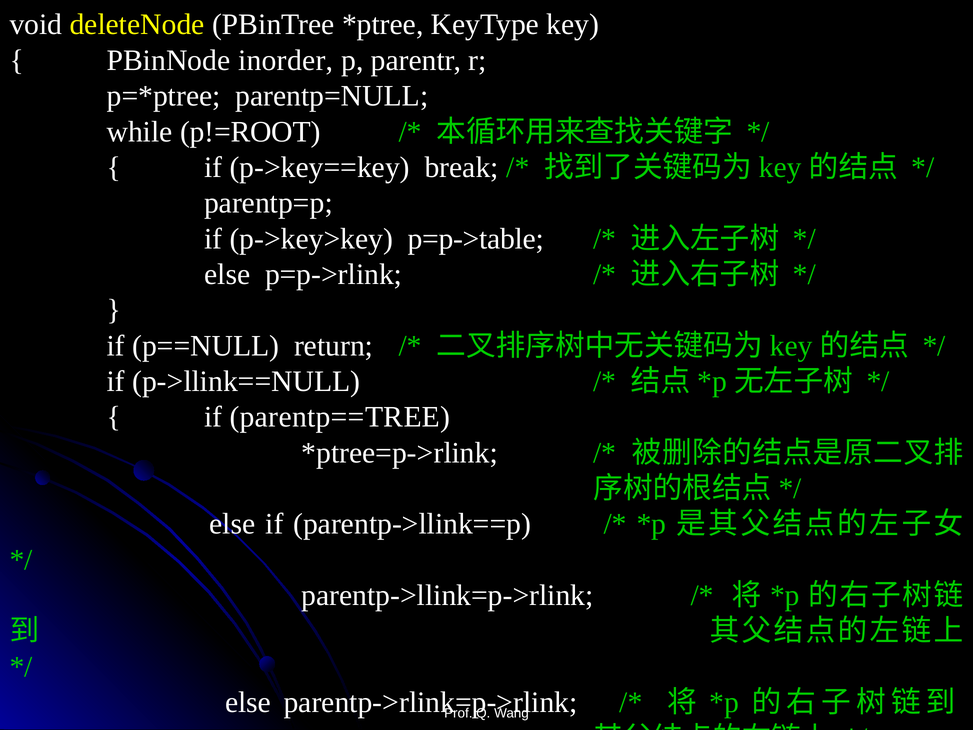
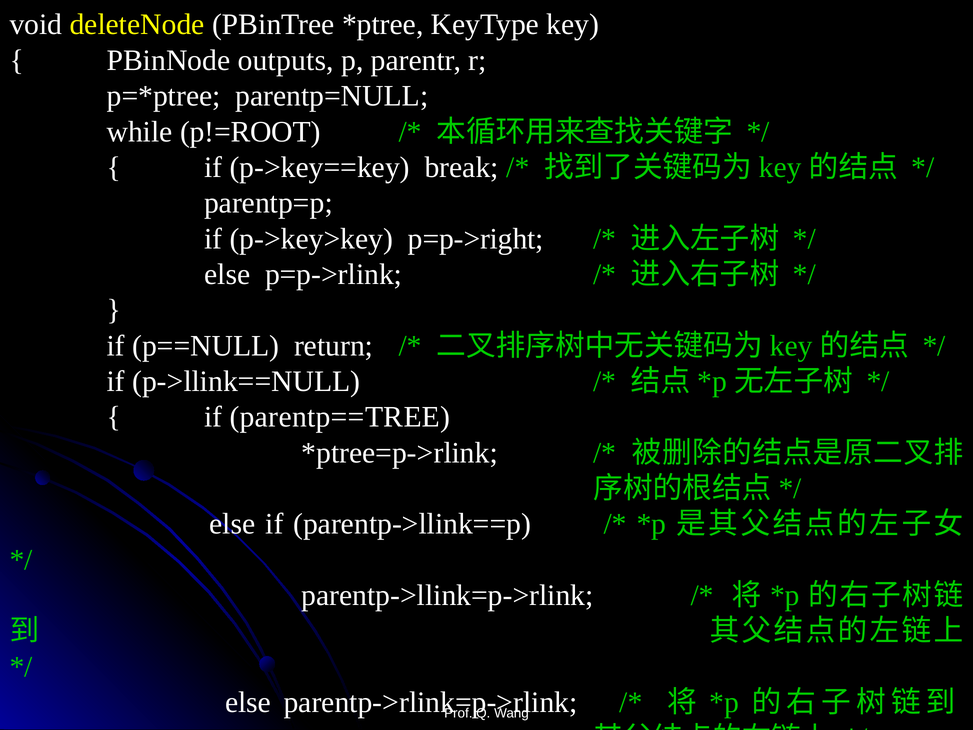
inorder: inorder -> outputs
p=p->table: p=p->table -> p=p->right
